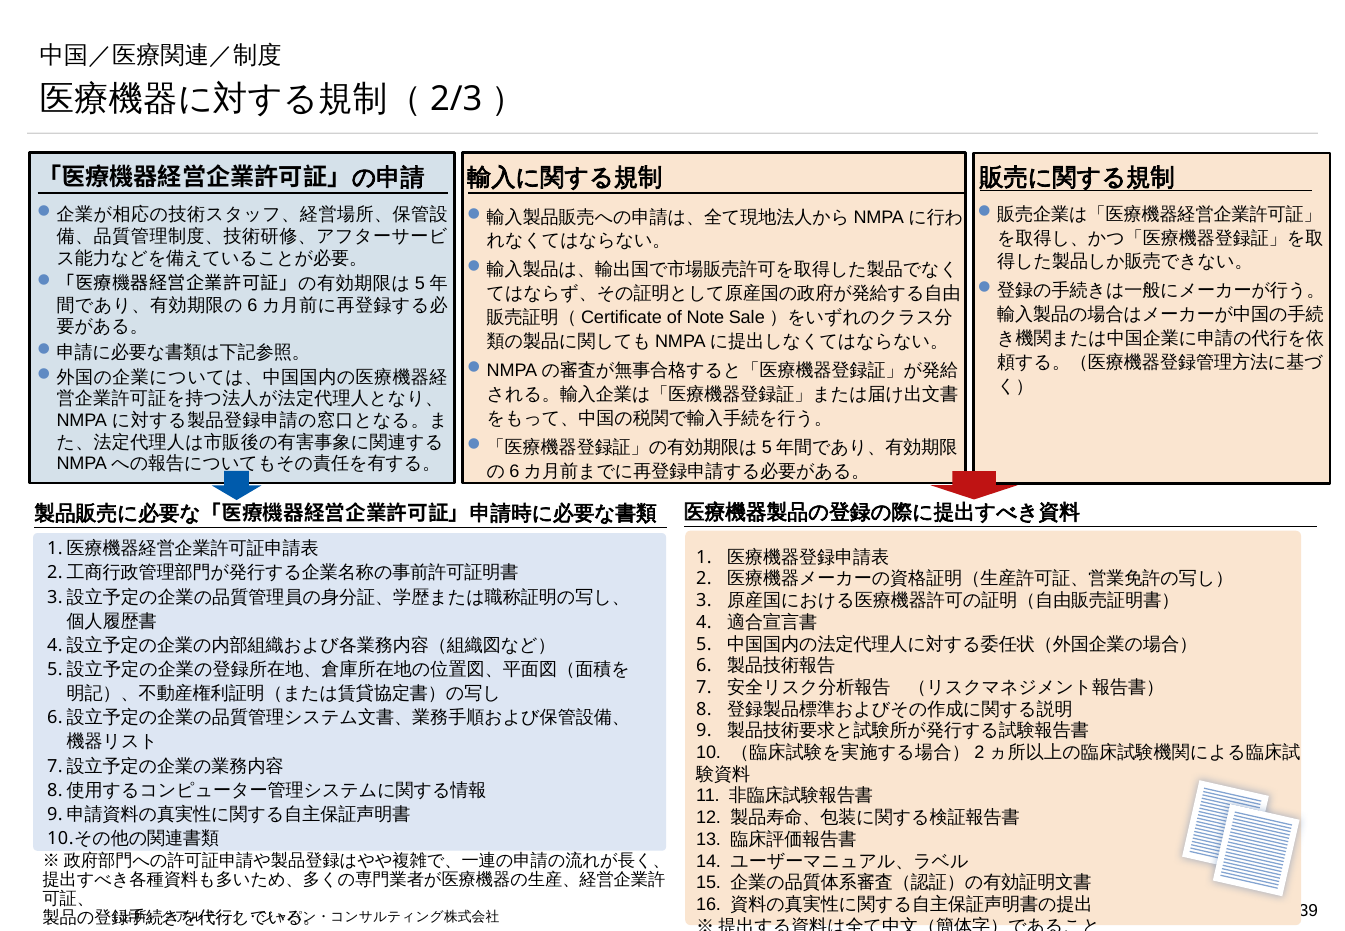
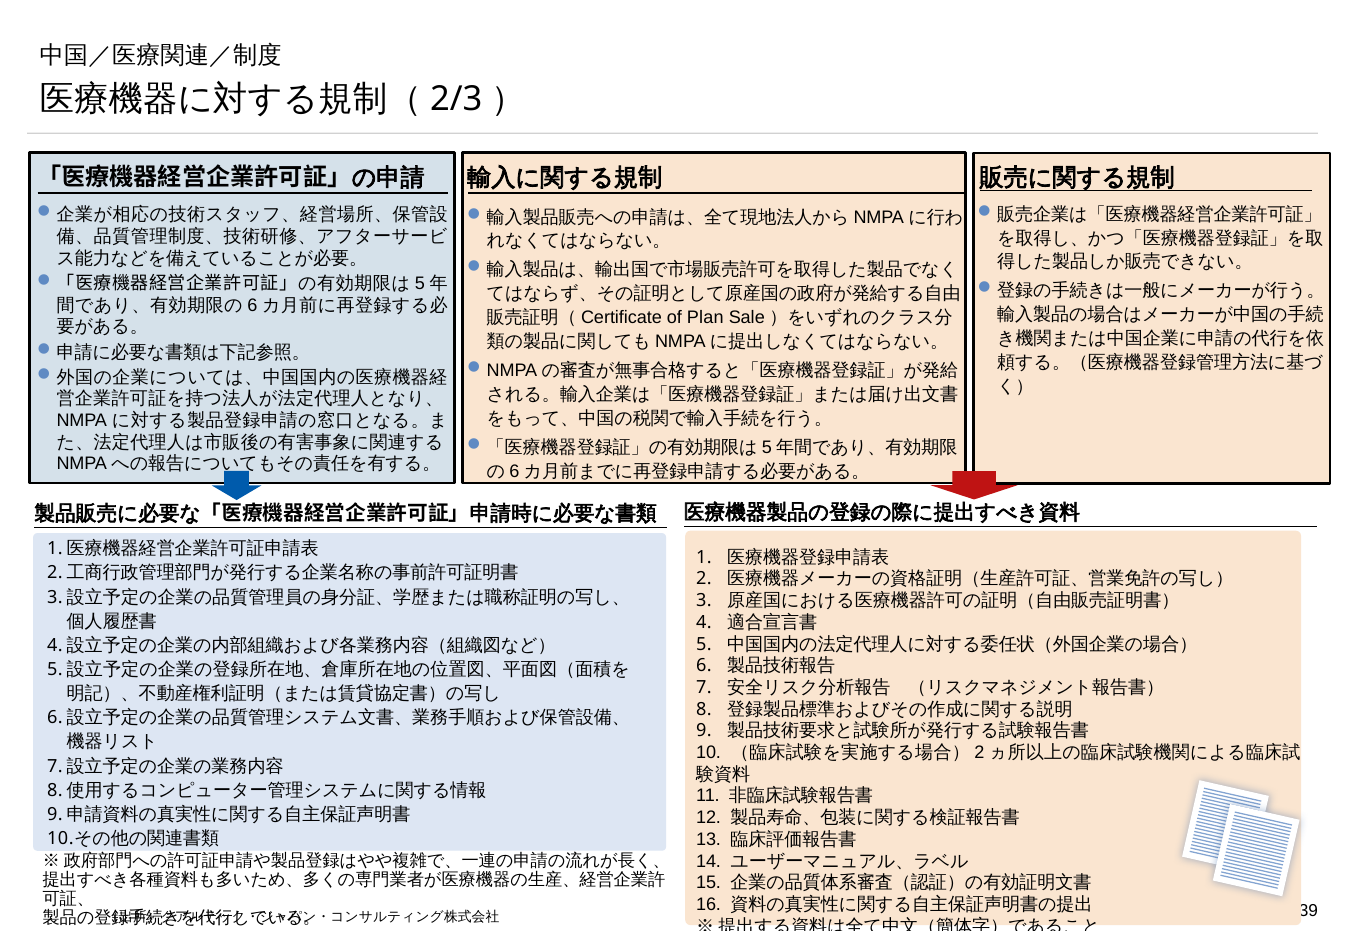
Note: Note -> Plan
